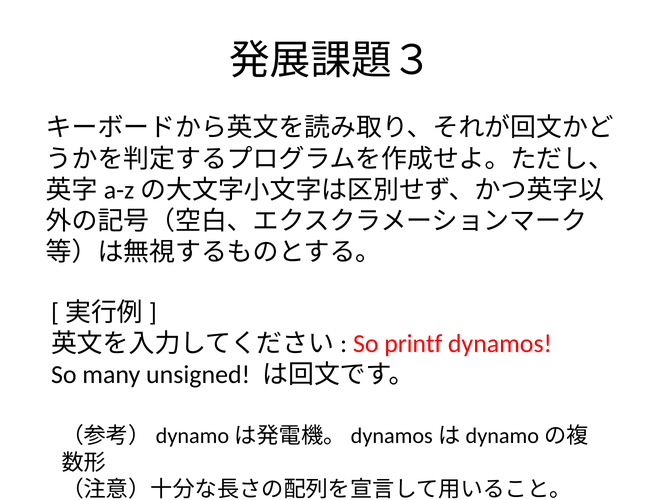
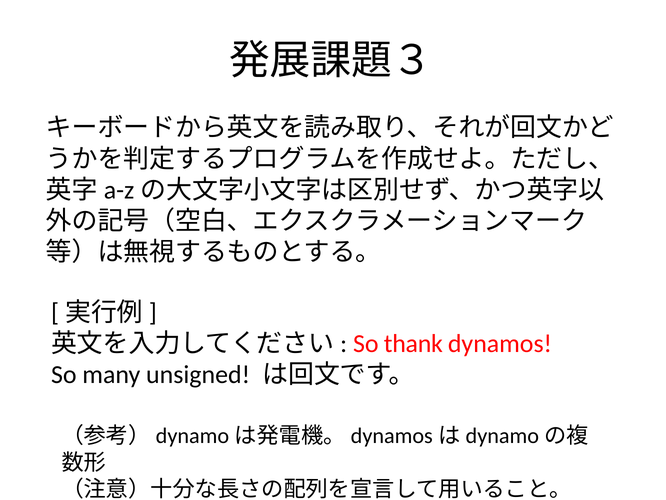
printf: printf -> thank
